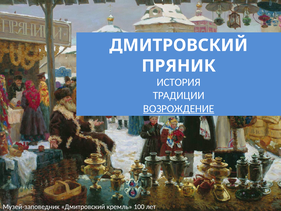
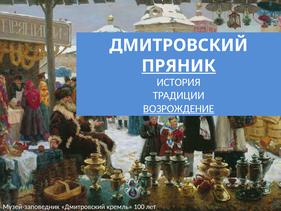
ПРЯНИК underline: none -> present
